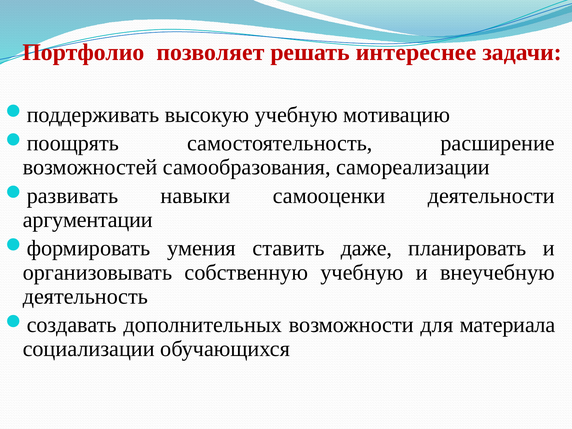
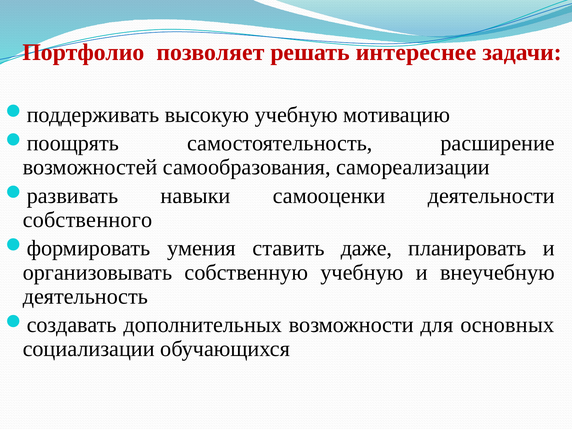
аргументации: аргументации -> собственного
материала: материала -> основных
